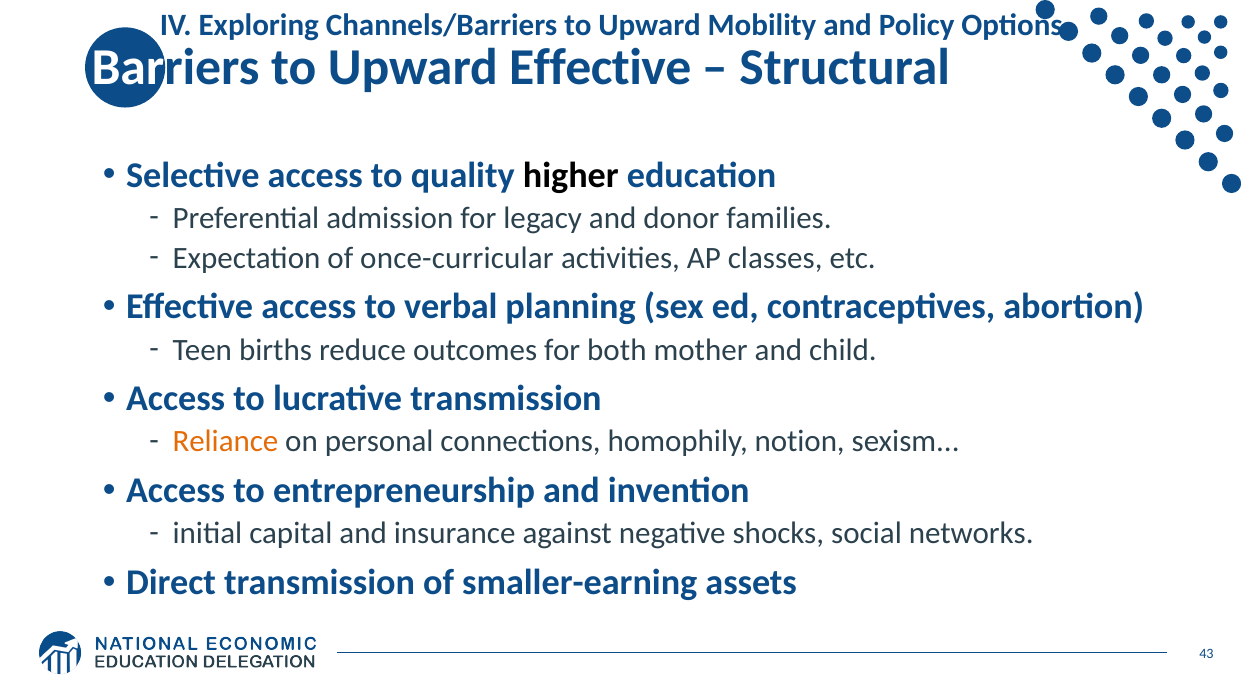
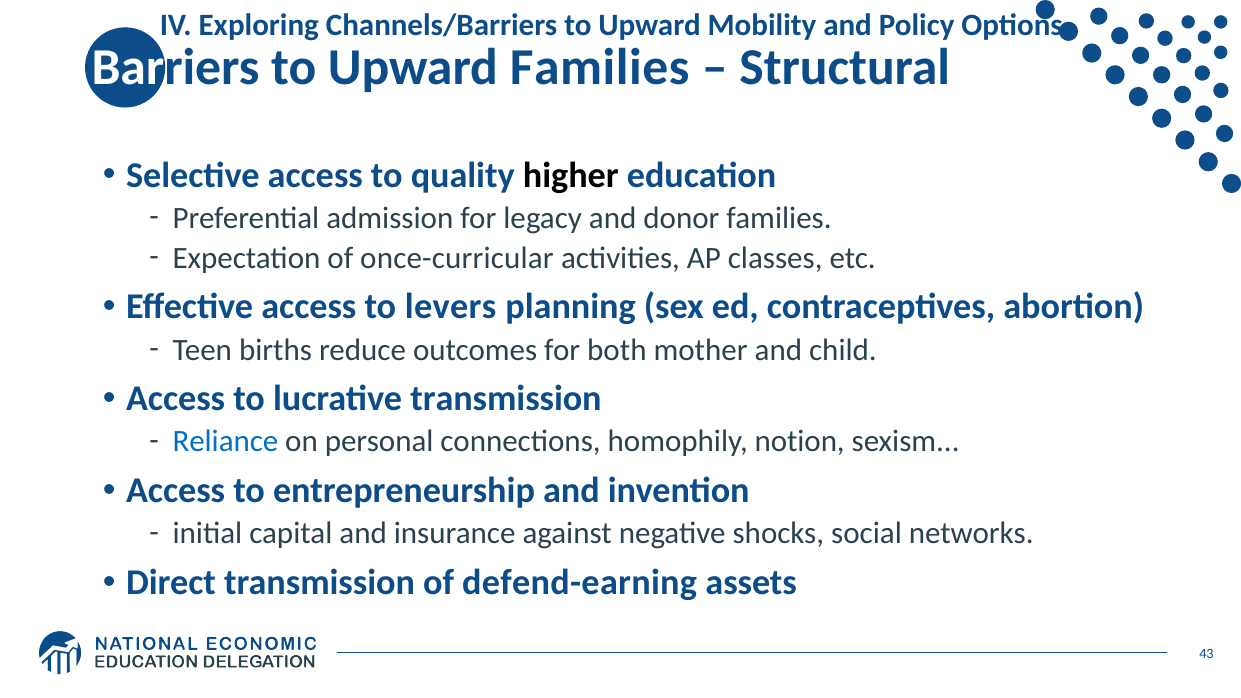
Upward Effective: Effective -> Families
verbal: verbal -> levers
Reliance colour: orange -> blue
smaller-earning: smaller-earning -> defend-earning
